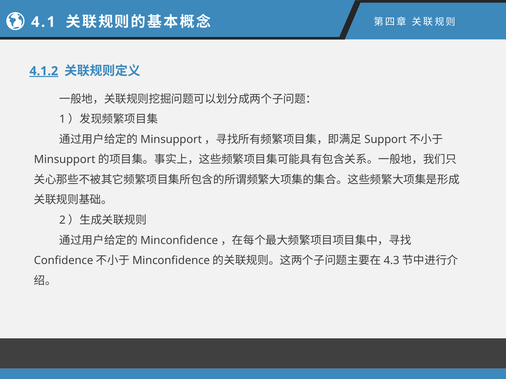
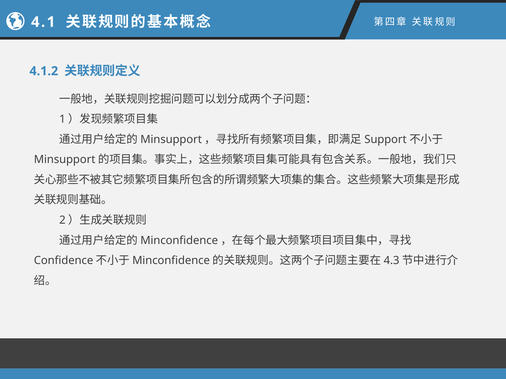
4.1.2 underline: present -> none
